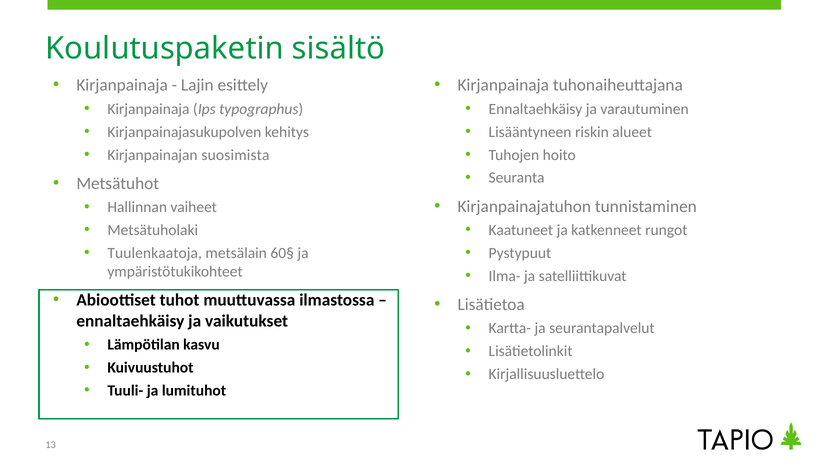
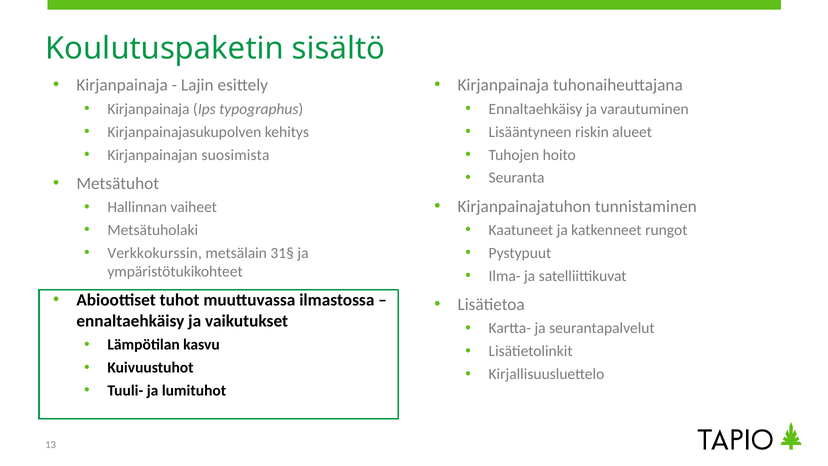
Tuulenkaatoja: Tuulenkaatoja -> Verkkokurssin
60§: 60§ -> 31§
